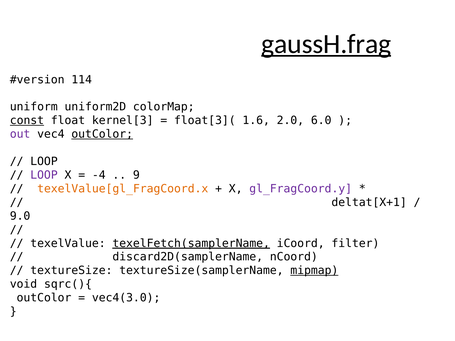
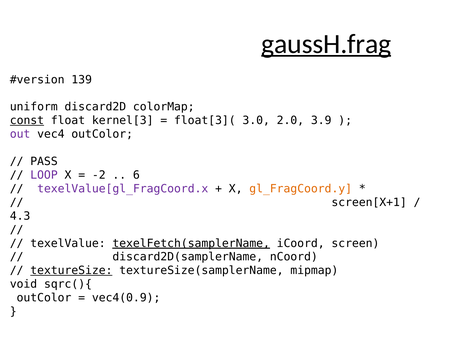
114: 114 -> 139
uniform2D: uniform2D -> discard2D
1.6: 1.6 -> 3.0
6.0: 6.0 -> 3.9
outColor at (102, 134) underline: present -> none
LOOP at (44, 162): LOOP -> PASS
-4: -4 -> -2
9: 9 -> 6
texelValue[gl_FragCoord.x colour: orange -> purple
gl_FragCoord.y colour: purple -> orange
deltat[X+1: deltat[X+1 -> screen[X+1
9.0: 9.0 -> 4.3
filter: filter -> screen
textureSize underline: none -> present
mipmap underline: present -> none
vec4(3.0: vec4(3.0 -> vec4(0.9
